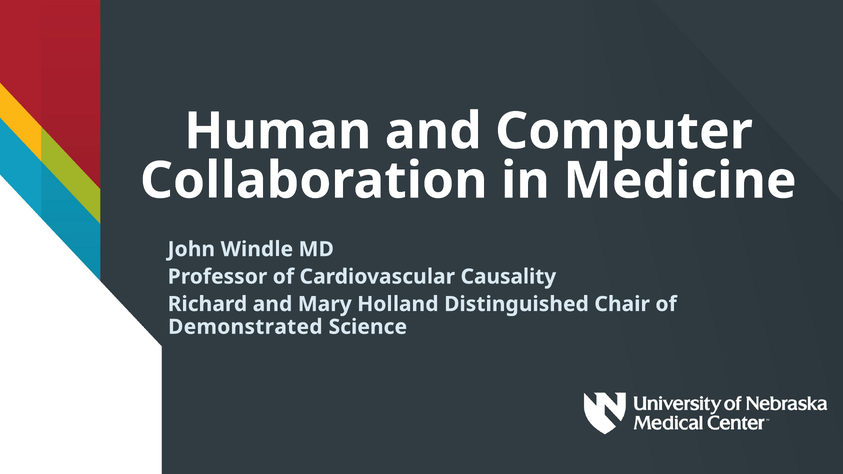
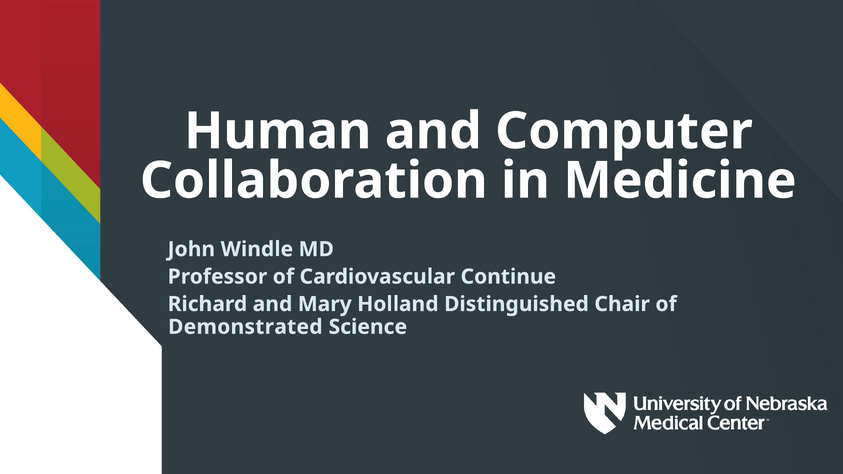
Causality: Causality -> Continue
